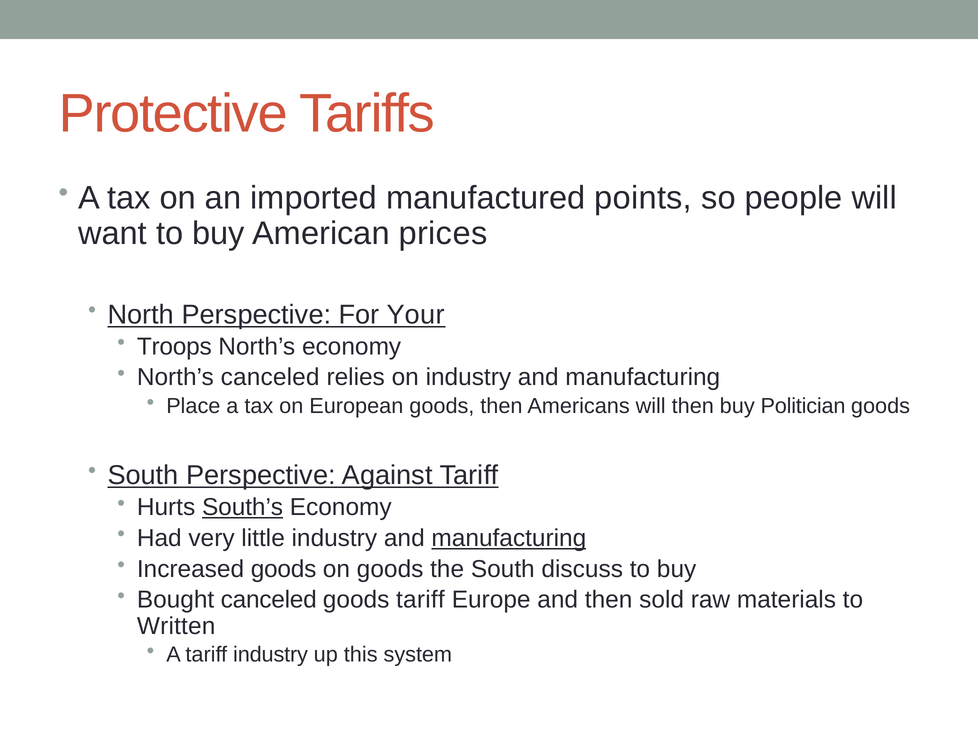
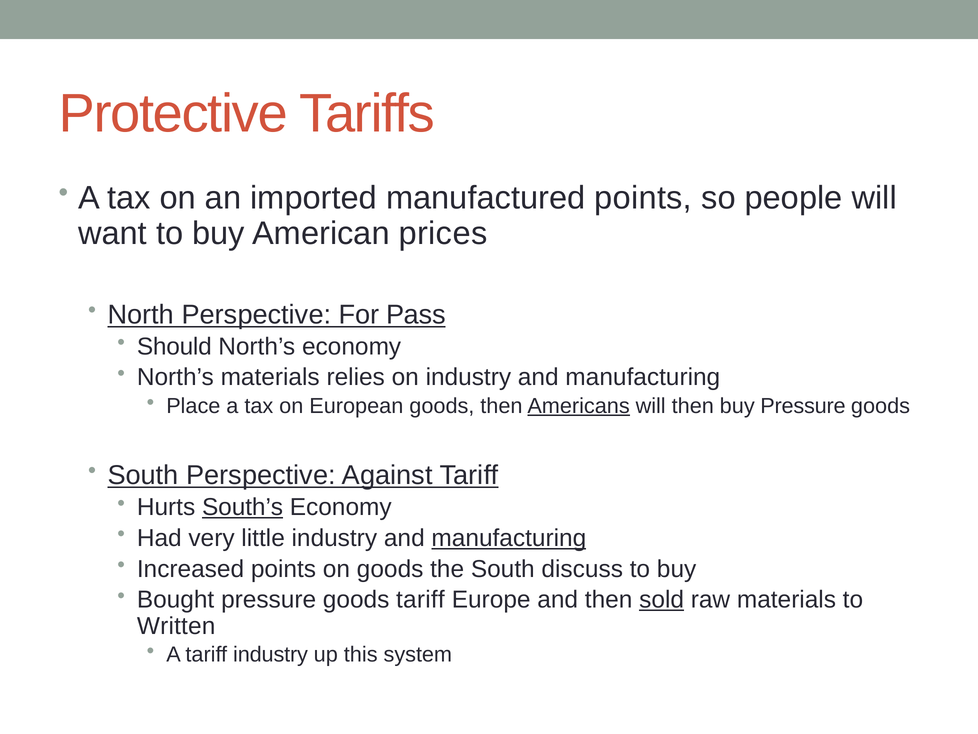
Your: Your -> Pass
Troops: Troops -> Should
North’s canceled: canceled -> materials
Americans underline: none -> present
buy Politician: Politician -> Pressure
Increased goods: goods -> points
Bought canceled: canceled -> pressure
sold underline: none -> present
